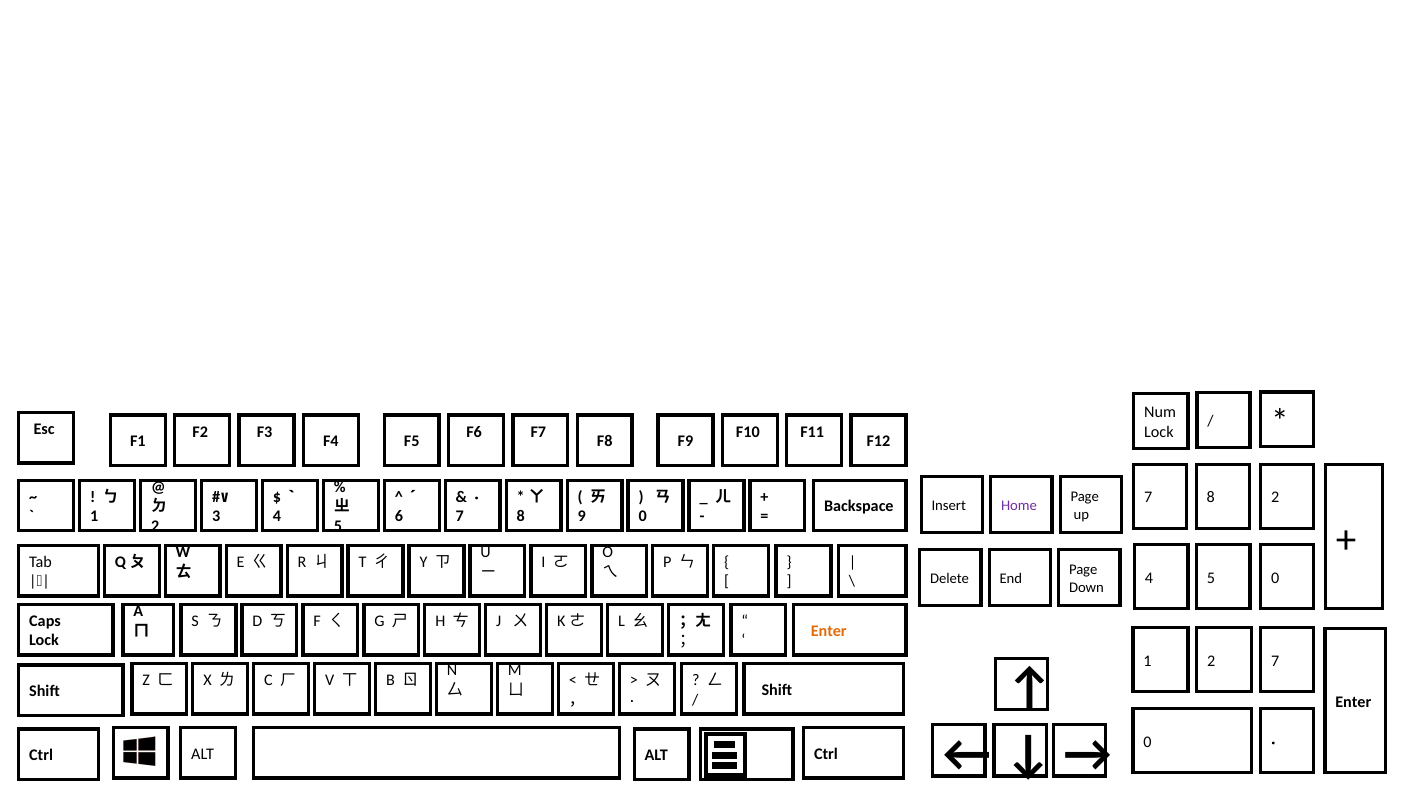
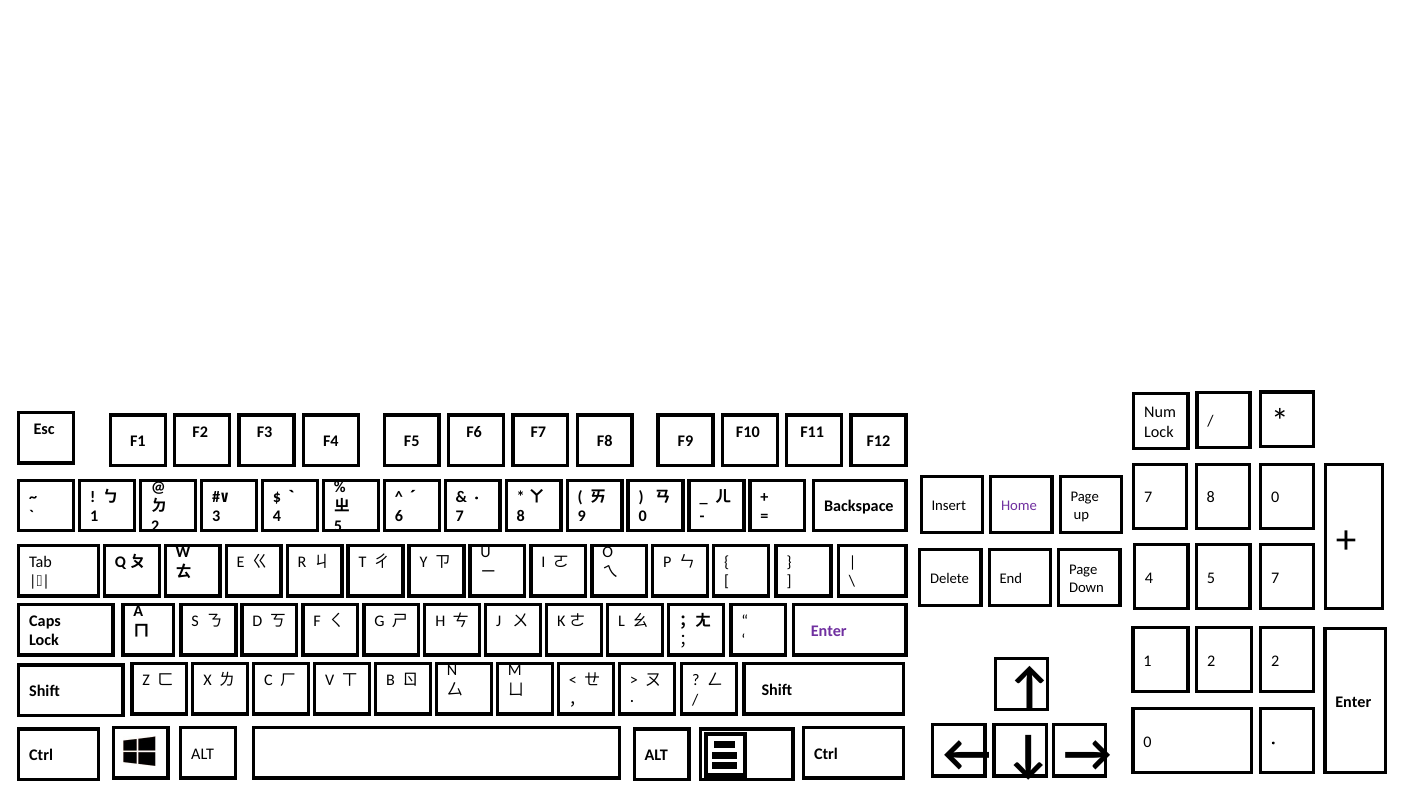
8 2: 2 -> 0
5 0: 0 -> 7
Enter at (829, 631) colour: orange -> purple
2 7: 7 -> 2
